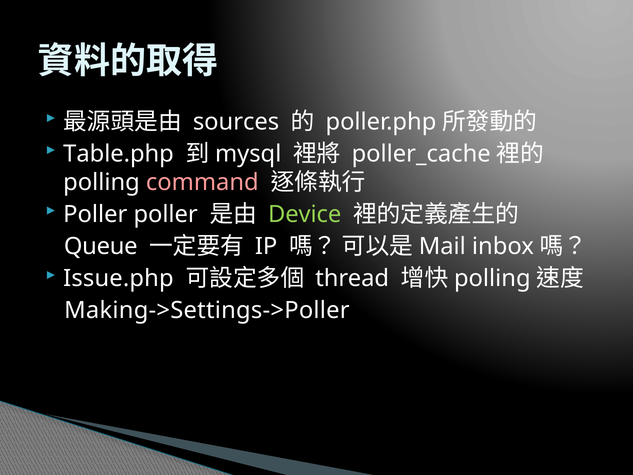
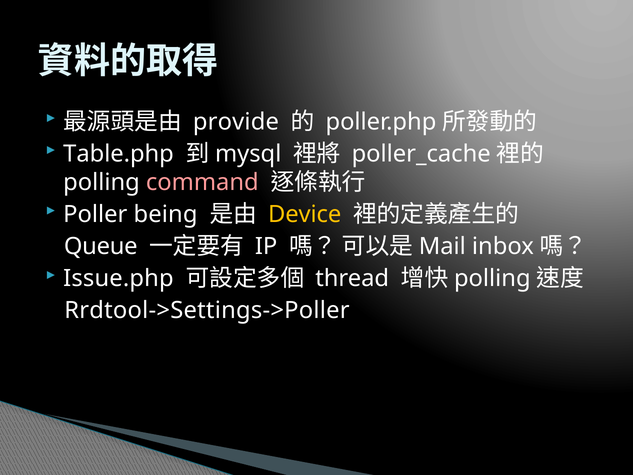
sources: sources -> provide
Poller poller: poller -> being
Device colour: light green -> yellow
Making->Settings->Poller: Making->Settings->Poller -> Rrdtool->Settings->Poller
